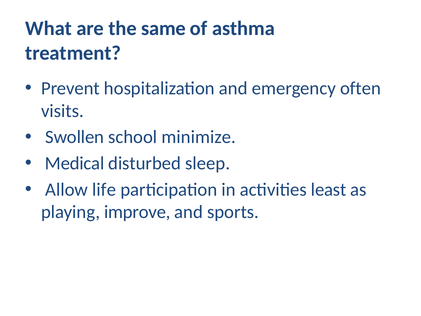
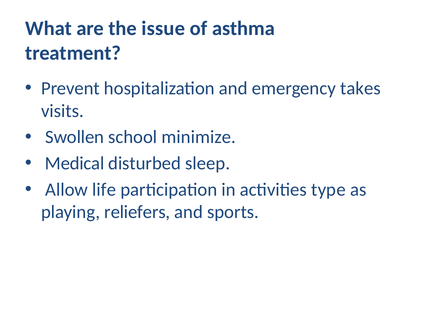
same: same -> issue
often: often -> takes
least: least -> type
improve: improve -> reliefers
